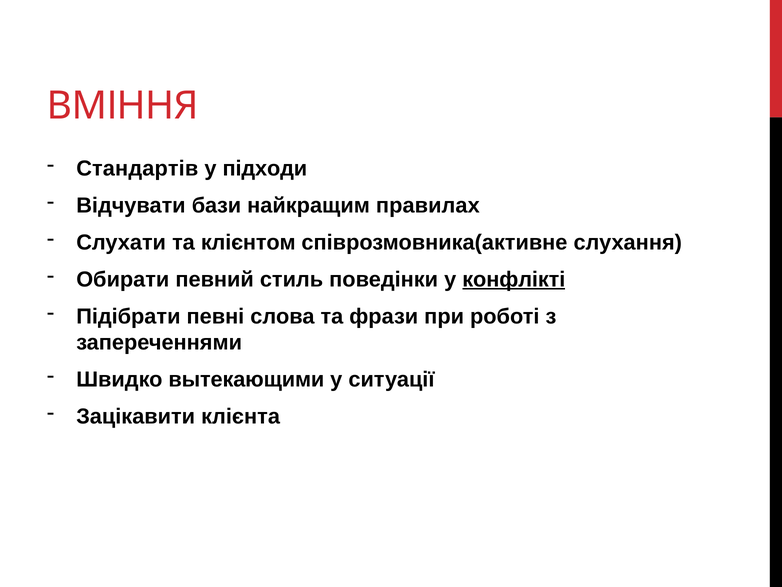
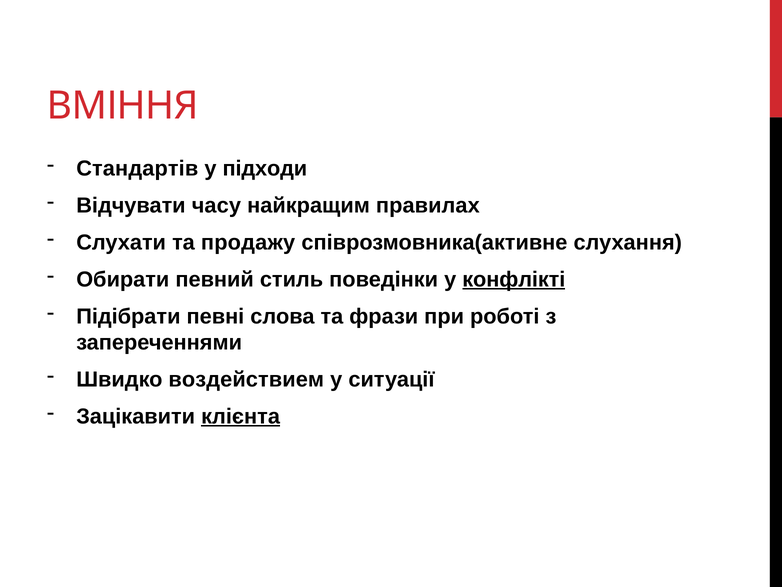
бази: бази -> часу
клієнтом: клієнтом -> продажу
вытекающими: вытекающими -> воздействием
клієнта underline: none -> present
